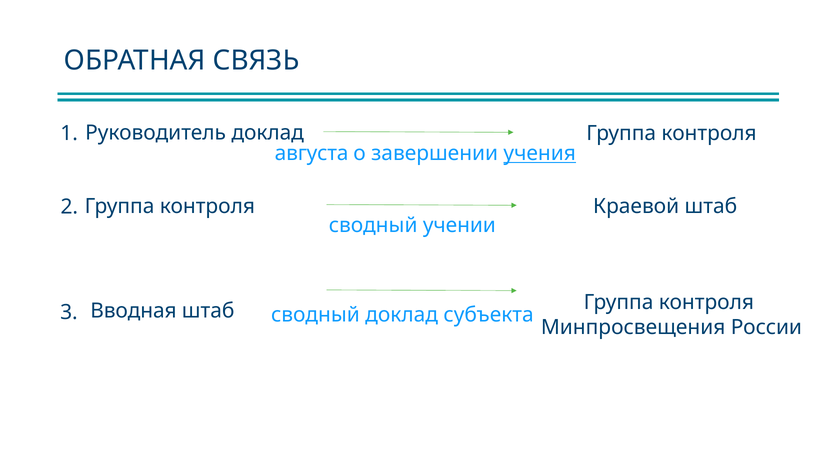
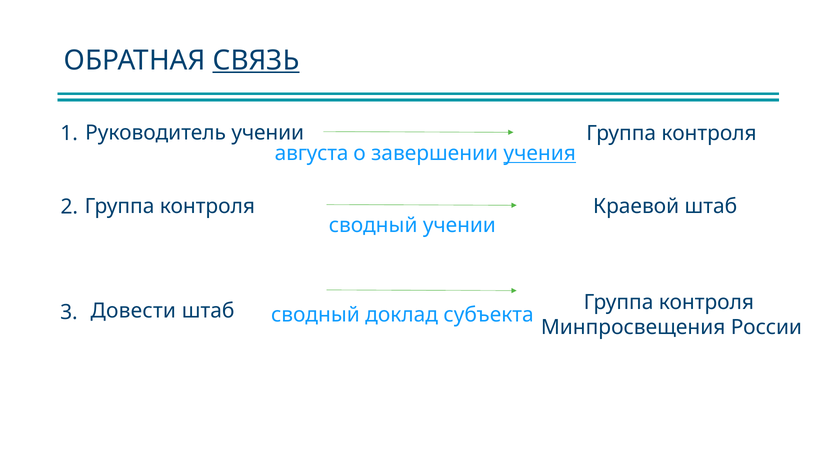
СВЯЗЬ underline: none -> present
Руководитель доклад: доклад -> учении
Вводная: Вводная -> Довести
